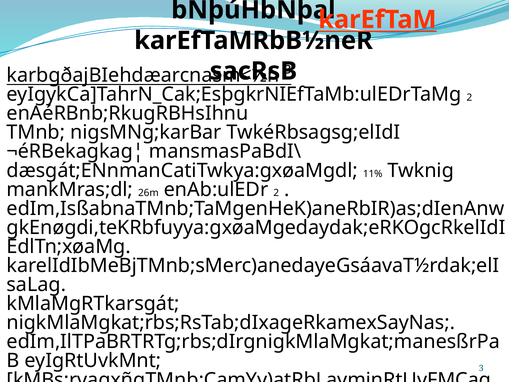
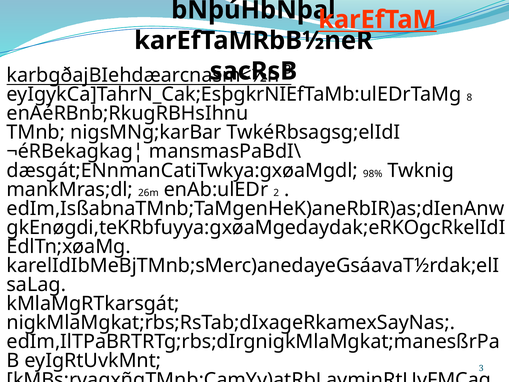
eyIgykCa]TahrN_Cak;EsþgkrNIEfTaMb:ulEDrTaMg 2: 2 -> 8
11%: 11% -> 98%
